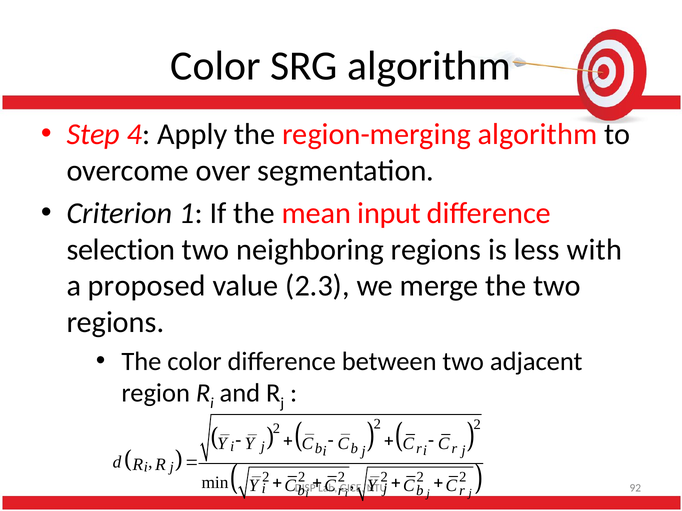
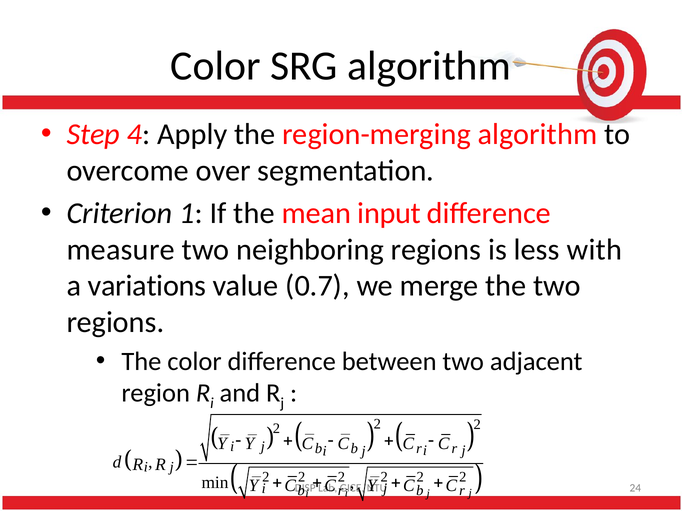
selection: selection -> measure
proposed: proposed -> variations
2.3: 2.3 -> 0.7
92: 92 -> 24
